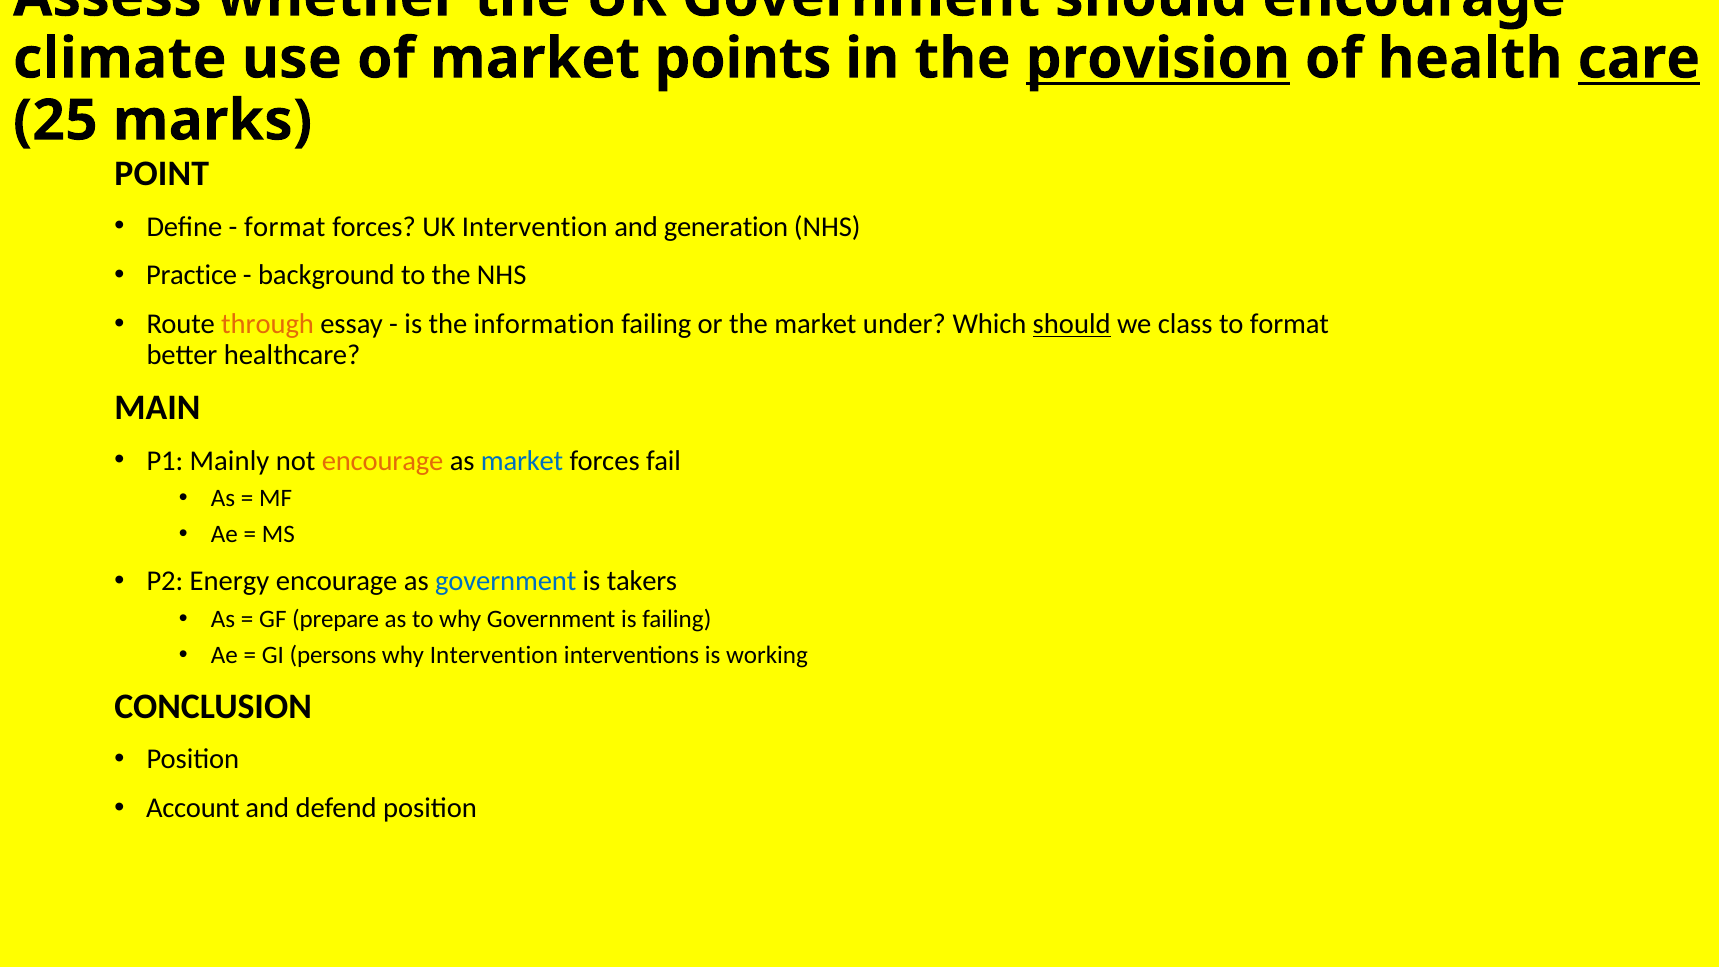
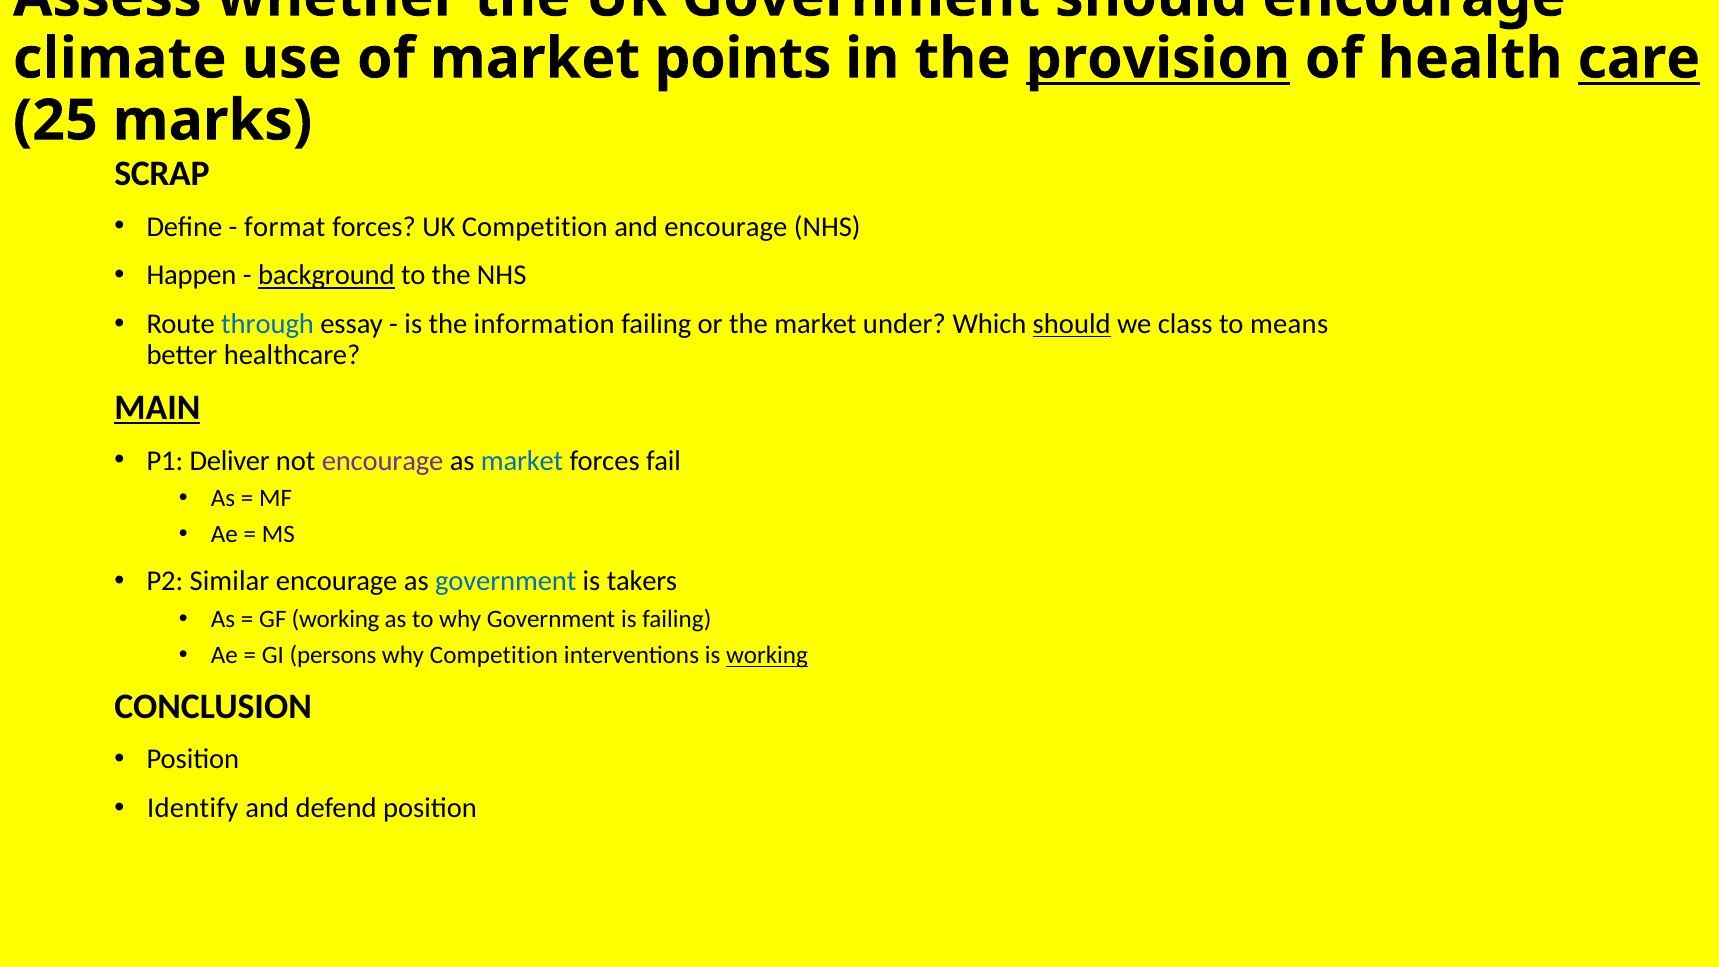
POINT: POINT -> SCRAP
UK Intervention: Intervention -> Competition
and generation: generation -> encourage
Practice: Practice -> Happen
background underline: none -> present
through colour: orange -> blue
to format: format -> means
MAIN underline: none -> present
Mainly: Mainly -> Deliver
encourage at (383, 461) colour: orange -> purple
Energy: Energy -> Similar
GF prepare: prepare -> working
why Intervention: Intervention -> Competition
working at (767, 655) underline: none -> present
Account: Account -> Identify
